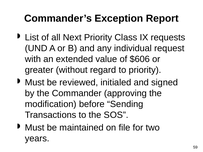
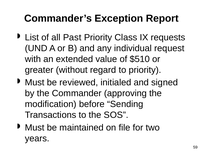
Next: Next -> Past
$606: $606 -> $510
